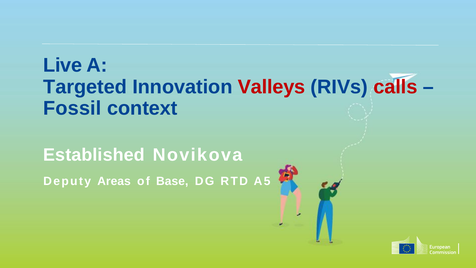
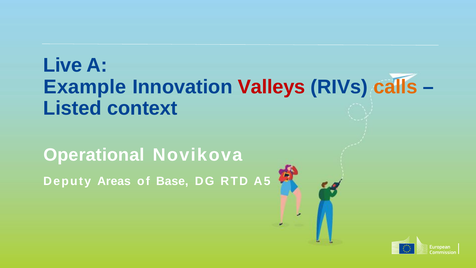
Targeted: Targeted -> Example
calls colour: red -> orange
Fossil: Fossil -> Listed
Established: Established -> Operational
